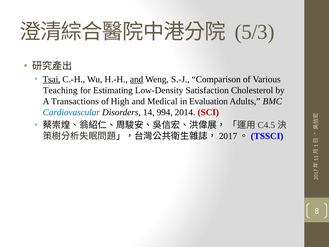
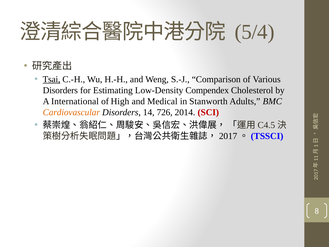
5/3: 5/3 -> 5/4
and at (137, 79) underline: present -> none
Teaching at (60, 90): Teaching -> Disorders
Satisfaction: Satisfaction -> Compendex
Transactions: Transactions -> International
Evaluation: Evaluation -> Stanworth
Cardiovascular colour: blue -> orange
994: 994 -> 726
